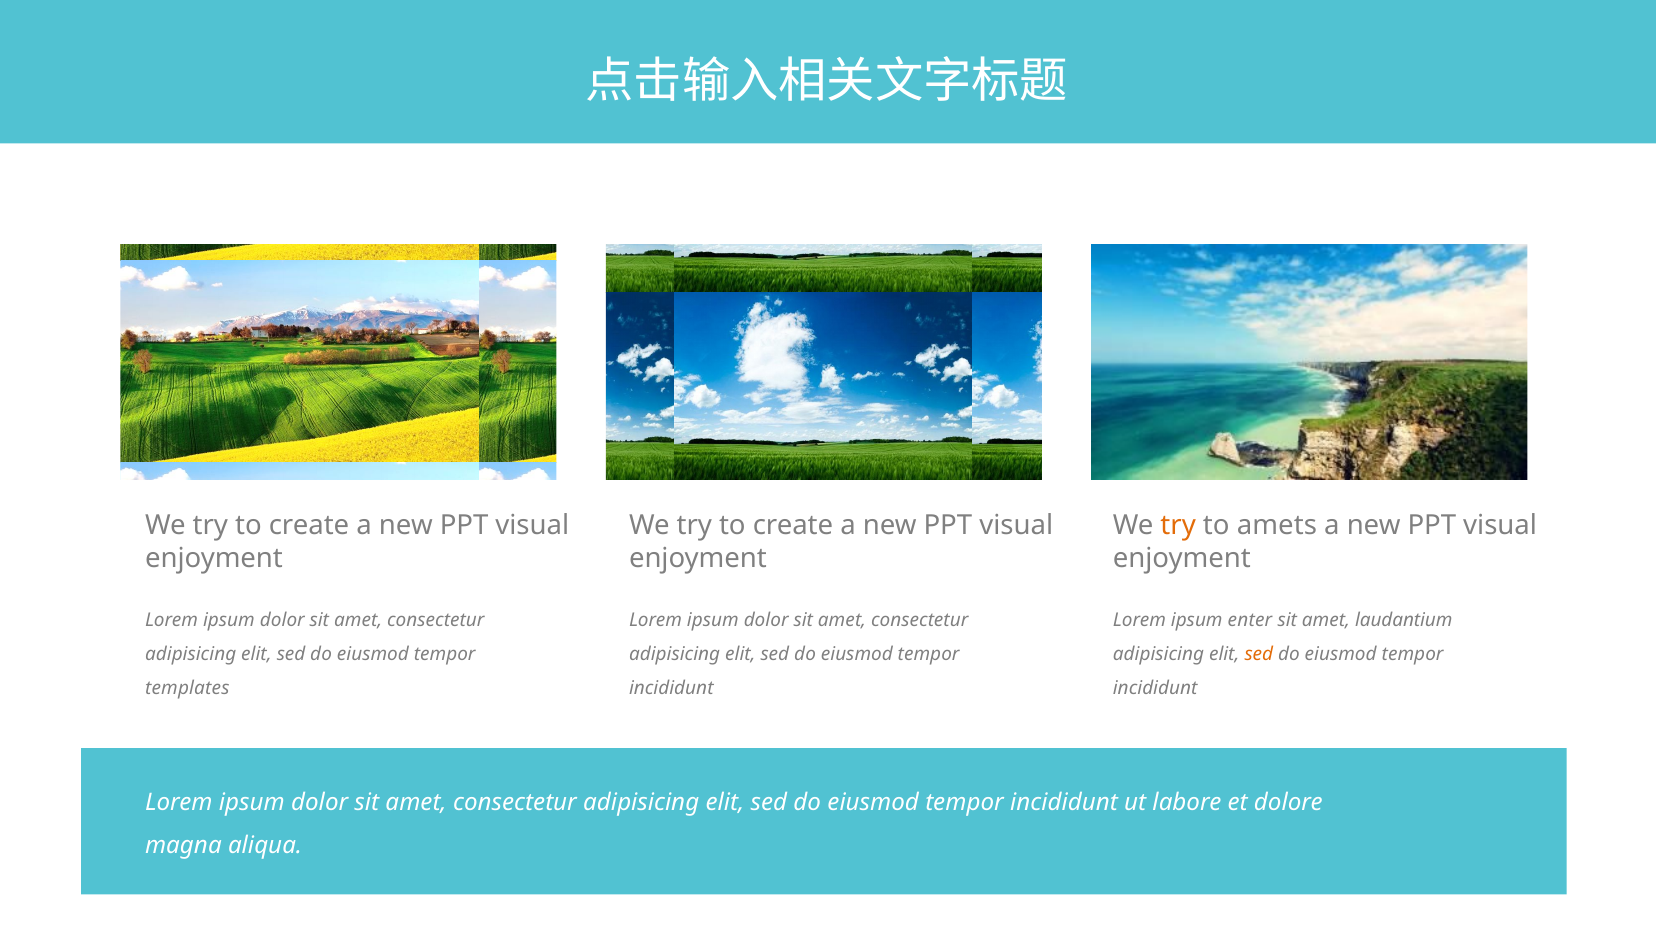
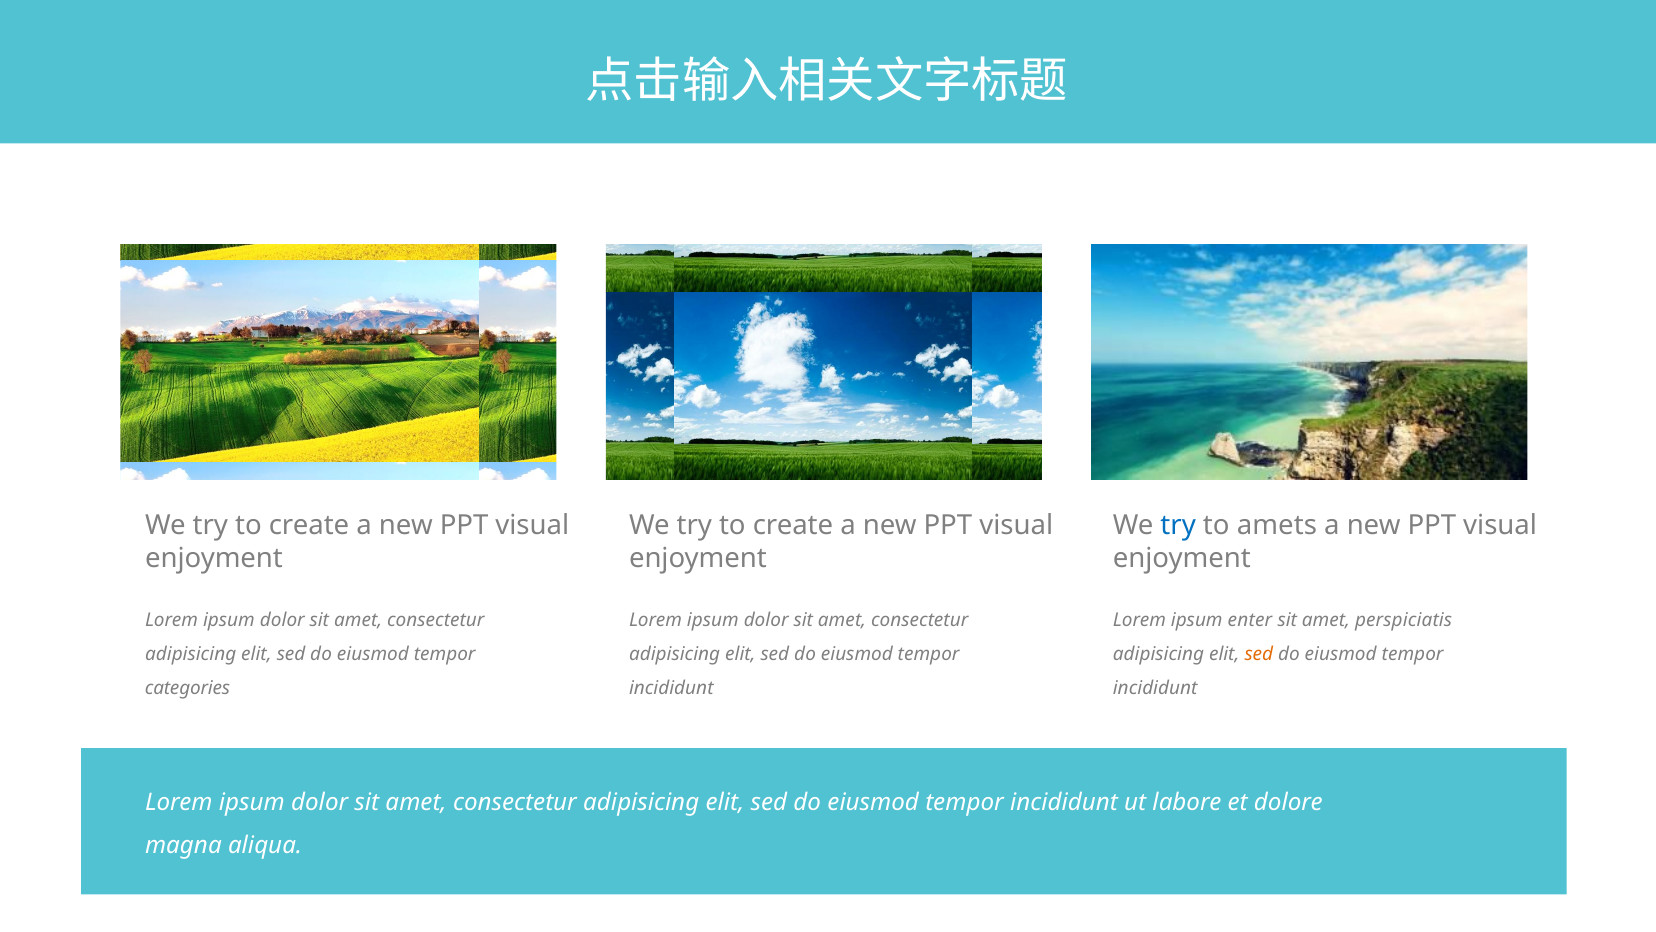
try at (1178, 525) colour: orange -> blue
laudantium: laudantium -> perspiciatis
templates: templates -> categories
